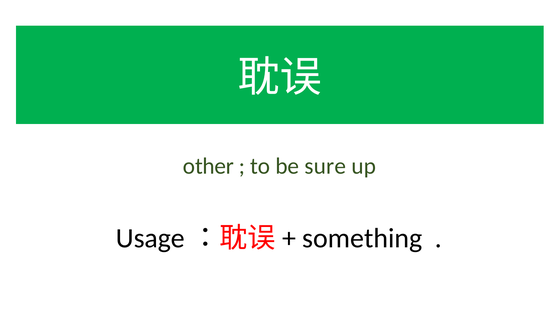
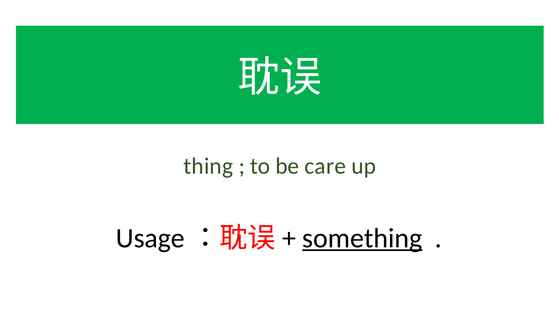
other: other -> thing
sure: sure -> care
something underline: none -> present
